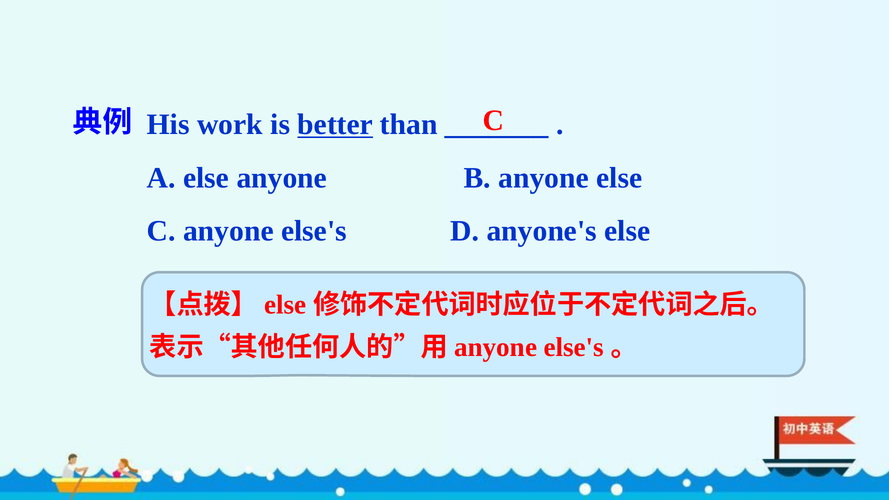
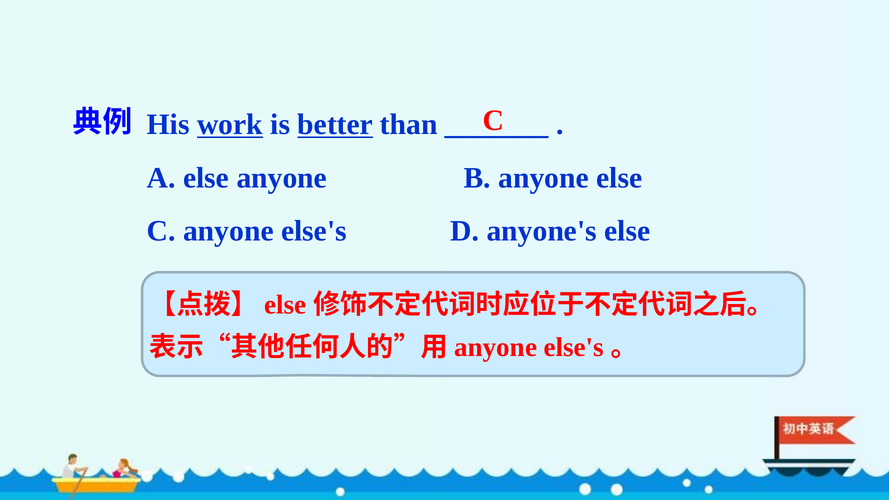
work underline: none -> present
